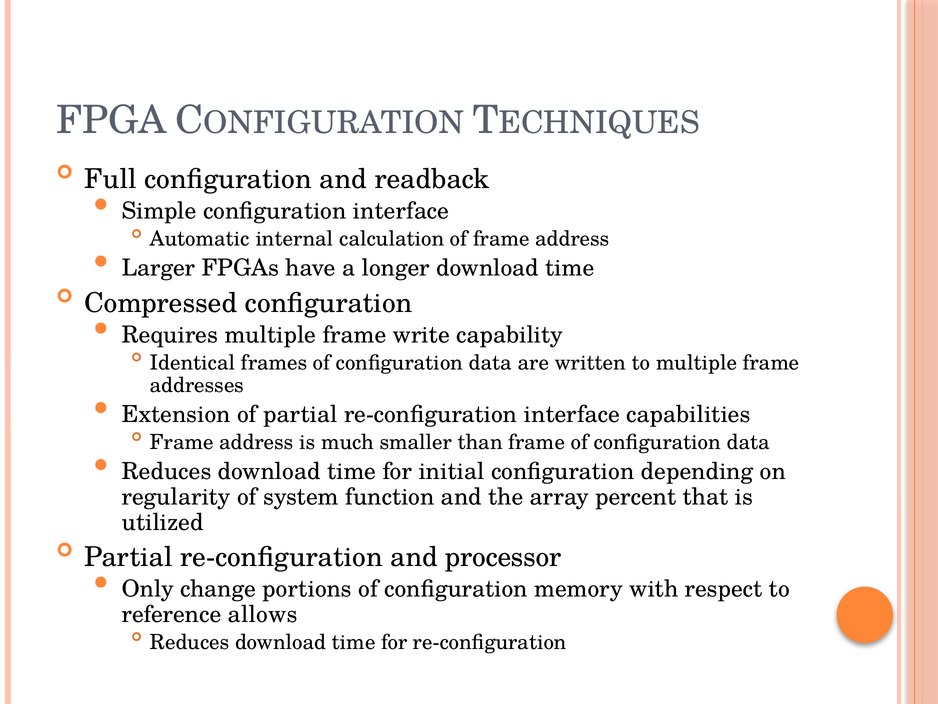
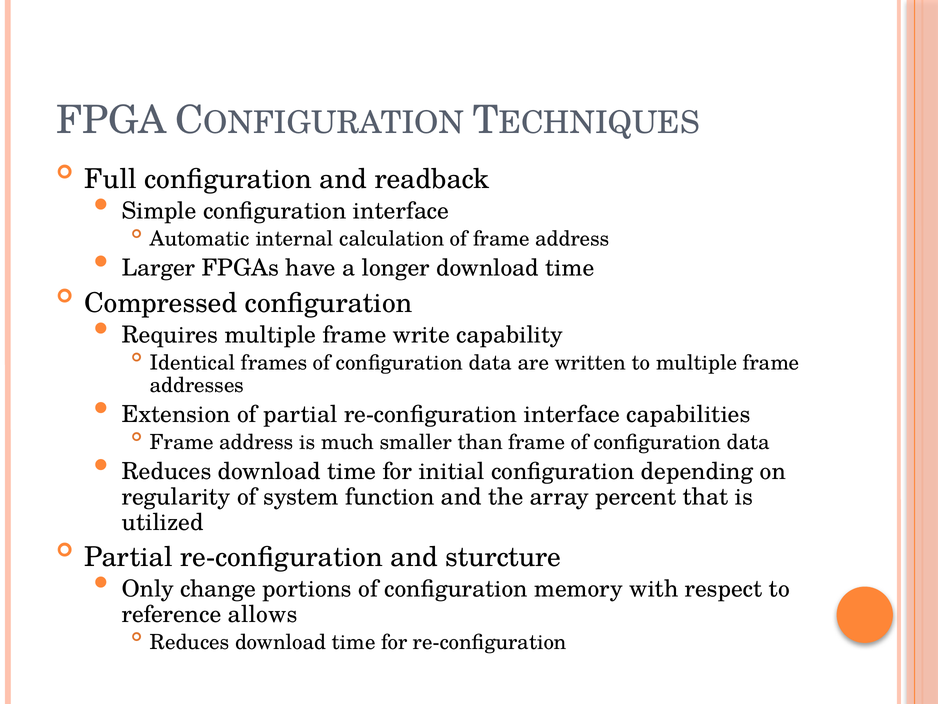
processor: processor -> sturcture
